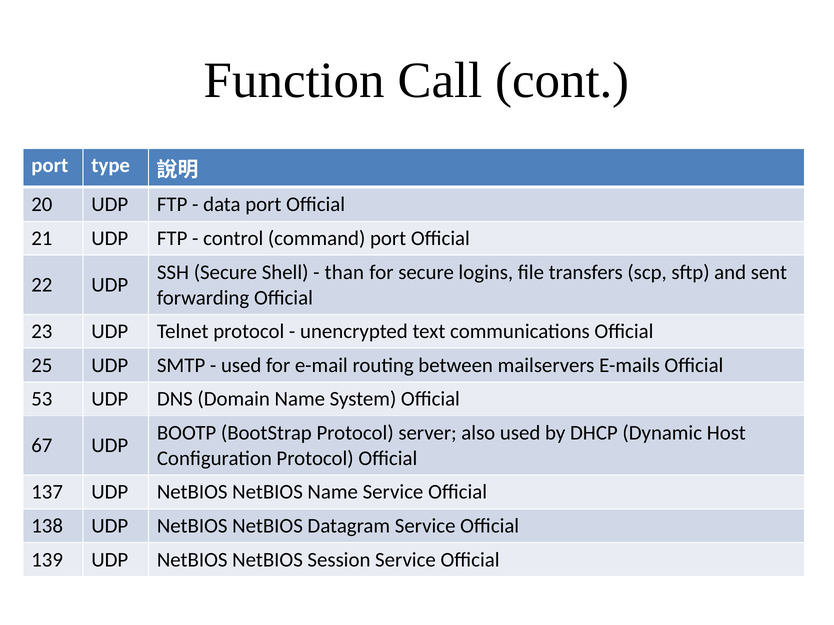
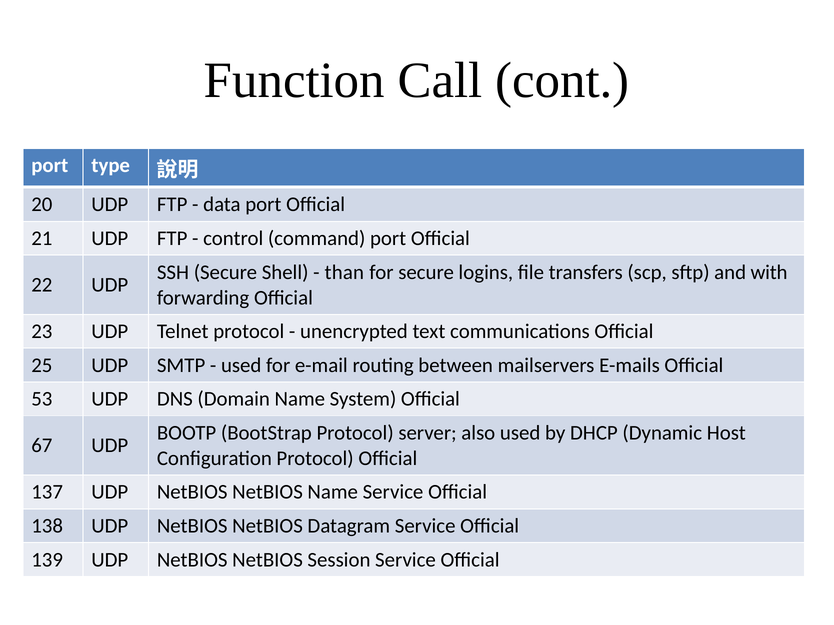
sent: sent -> with
